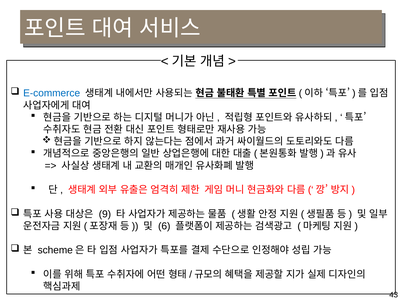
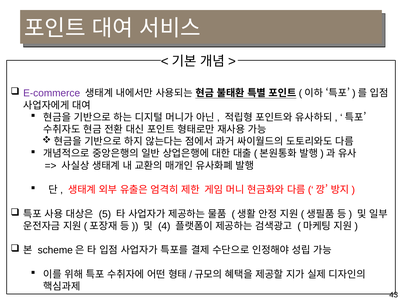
E-commerce colour: blue -> purple
9: 9 -> 5
6: 6 -> 4
